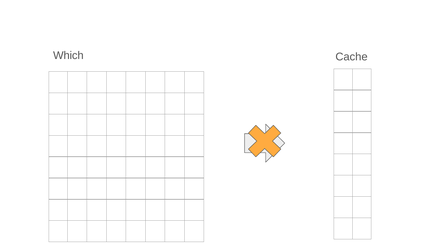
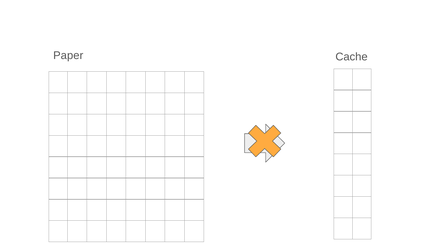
Which: Which -> Paper
